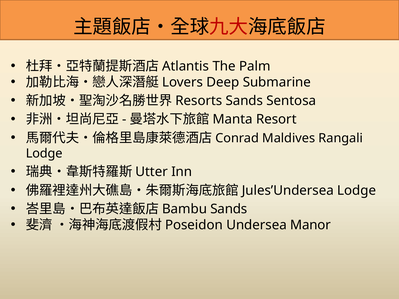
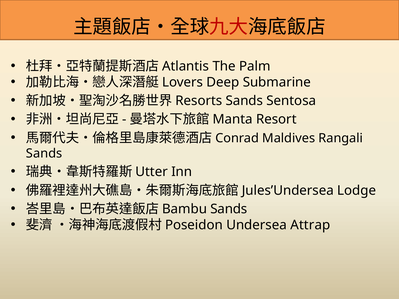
Lodge at (44, 154): Lodge -> Sands
Manor: Manor -> Attrap
